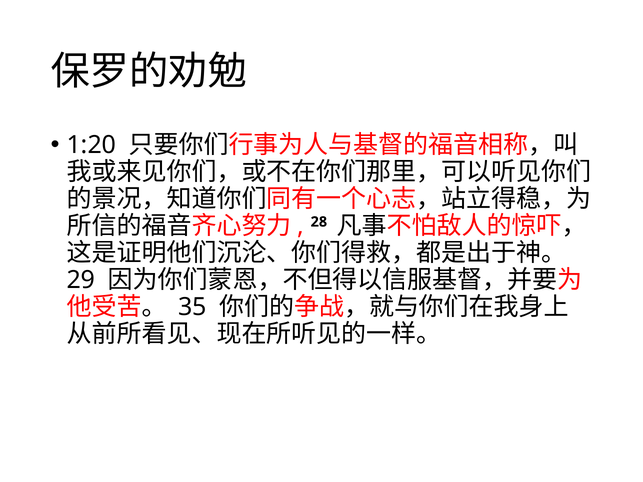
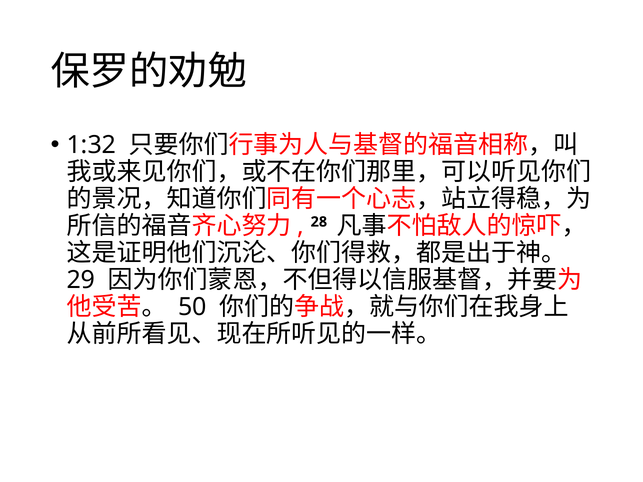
1:20: 1:20 -> 1:32
35: 35 -> 50
